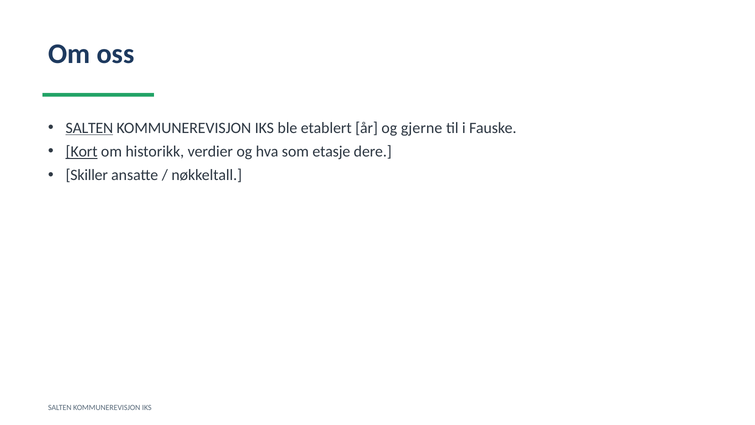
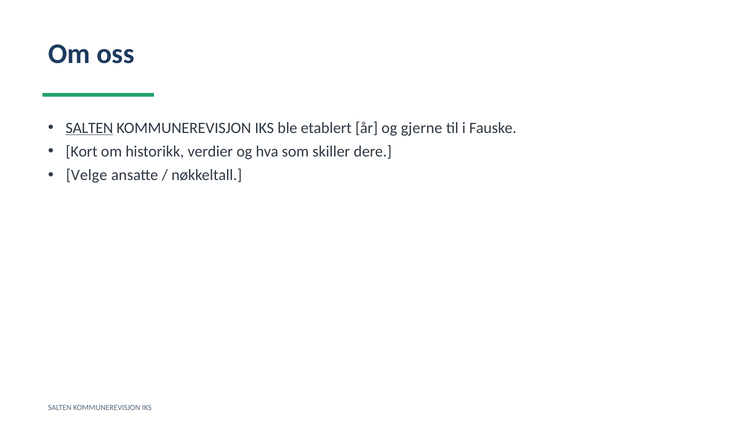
Kort underline: present -> none
etasje: etasje -> skiller
Skiller: Skiller -> Velge
